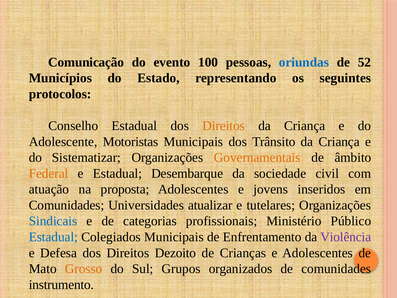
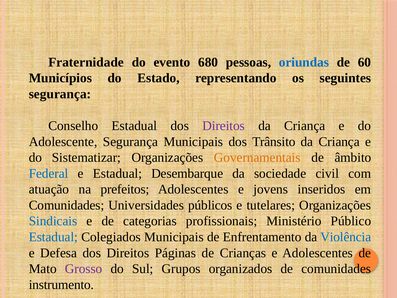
Comunicação: Comunicação -> Fraternidade
100: 100 -> 680
52: 52 -> 60
protocolos at (60, 94): protocolos -> segurança
Direitos at (224, 126) colour: orange -> purple
Adolescente Motoristas: Motoristas -> Segurança
Federal colour: orange -> blue
proposta: proposta -> prefeitos
atualizar: atualizar -> públicos
Violência colour: purple -> blue
Dezoito: Dezoito -> Páginas
Grosso colour: orange -> purple
